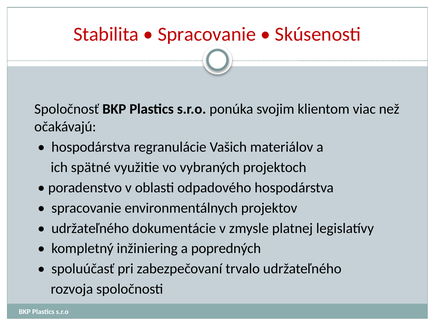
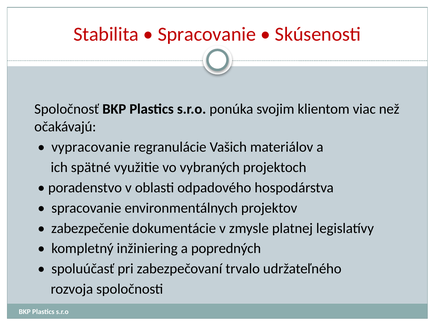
hospodárstva at (91, 147): hospodárstva -> vypracovanie
udržateľného at (90, 228): udržateľného -> zabezpečenie
